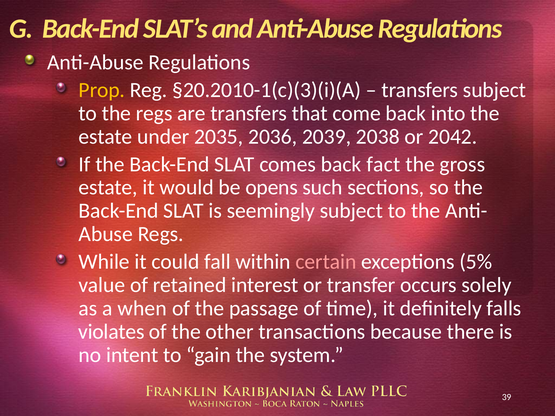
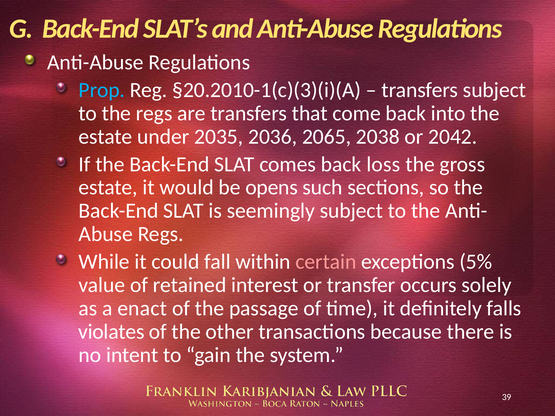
Prop colour: yellow -> light blue
2039: 2039 -> 2065
fact: fact -> loss
when: when -> enact
